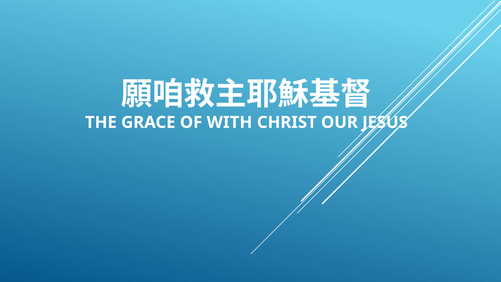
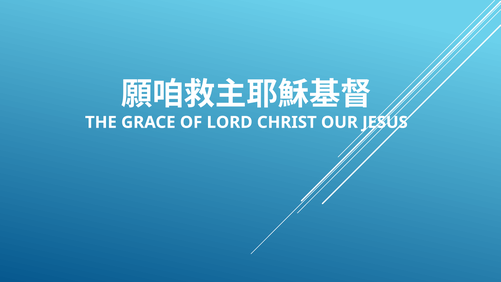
WITH: WITH -> LORD
